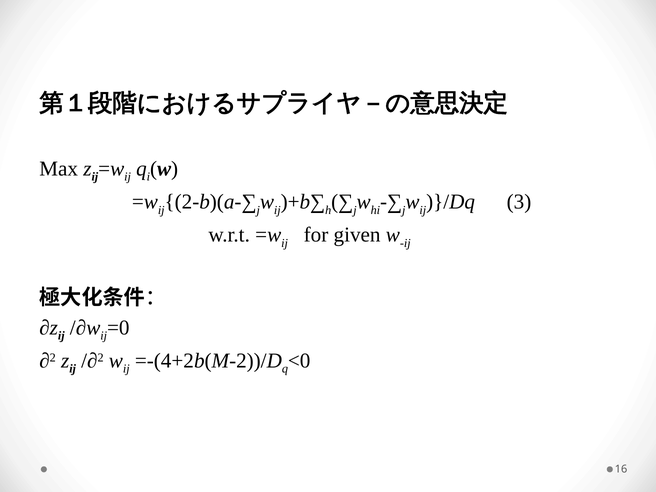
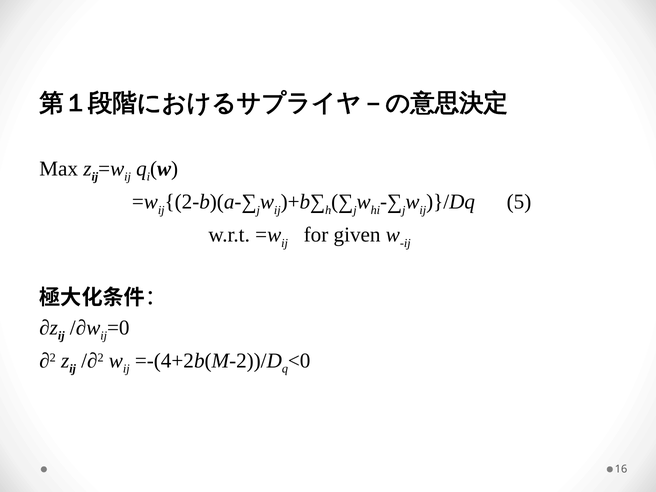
3: 3 -> 5
